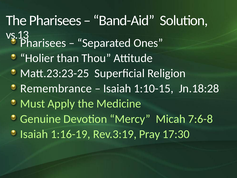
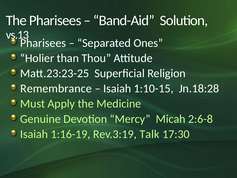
7:6-8: 7:6-8 -> 2:6-8
Pray: Pray -> Talk
